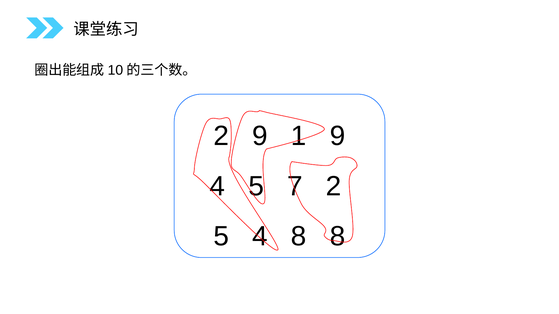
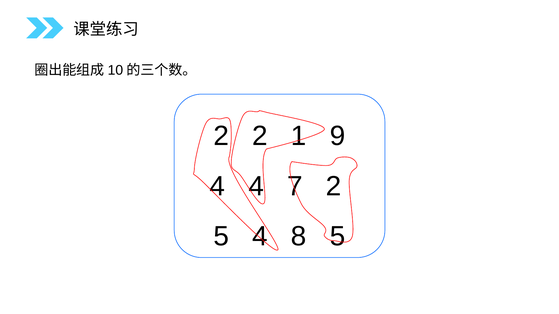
2 9: 9 -> 2
4 5: 5 -> 4
8 8: 8 -> 5
